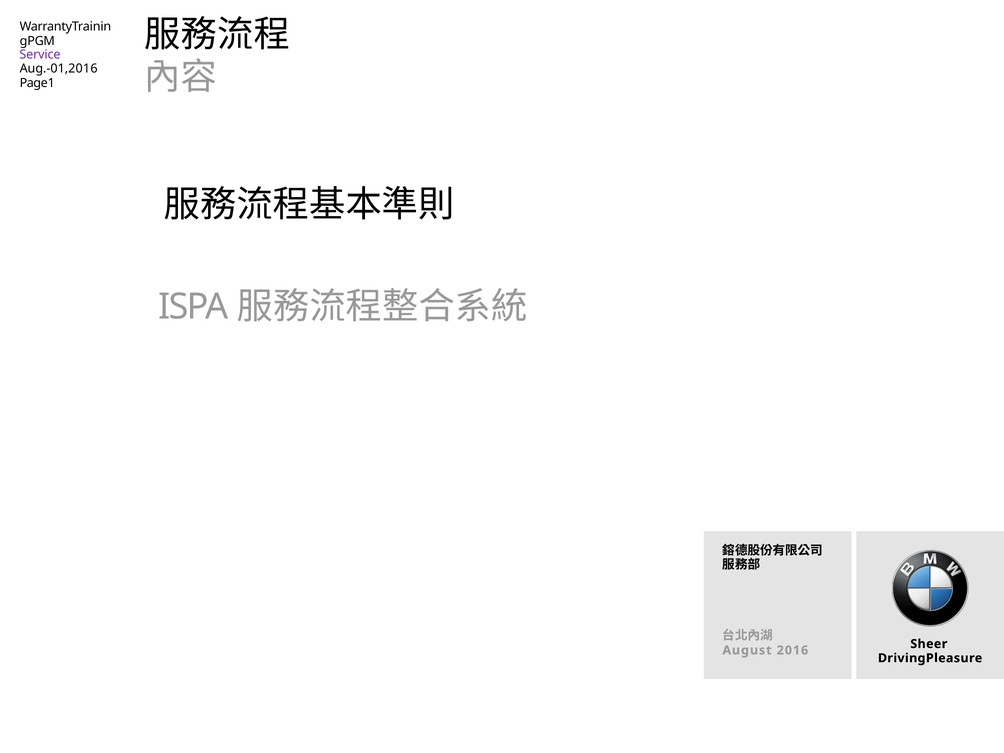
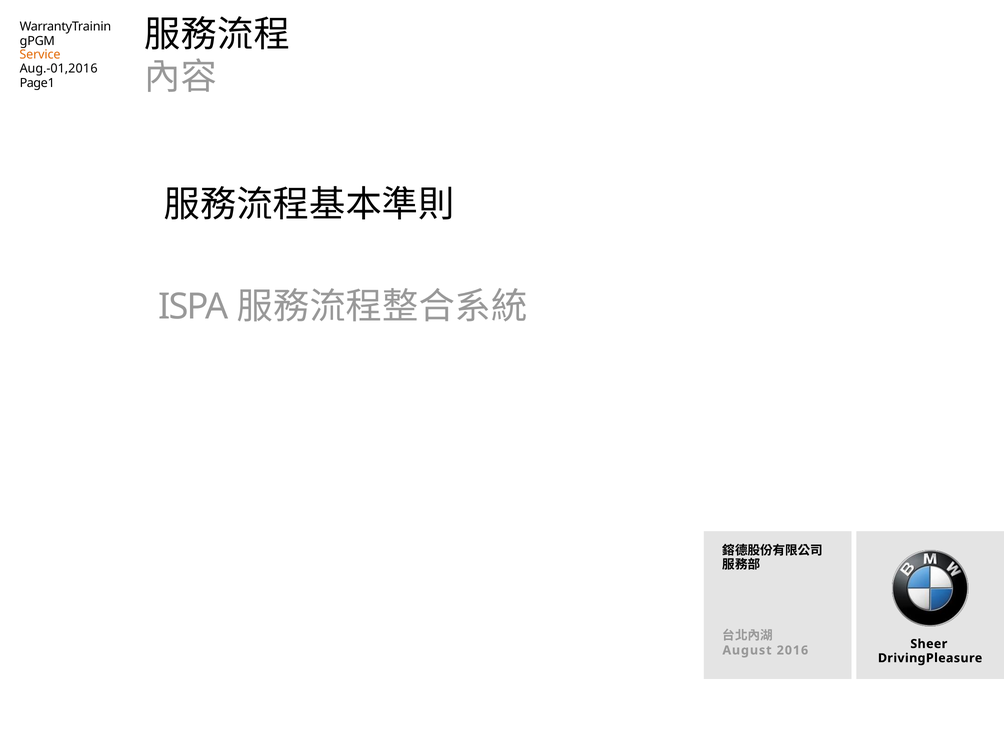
Service colour: purple -> orange
